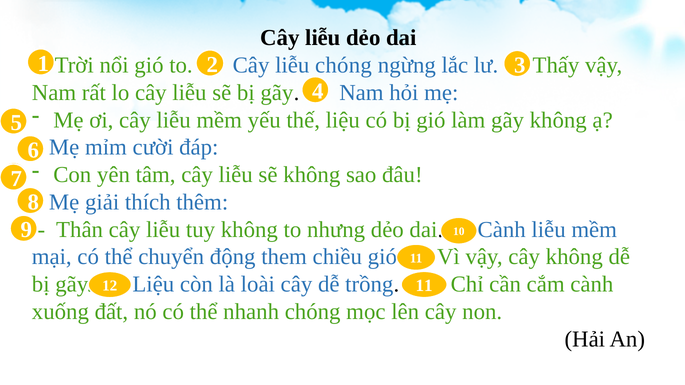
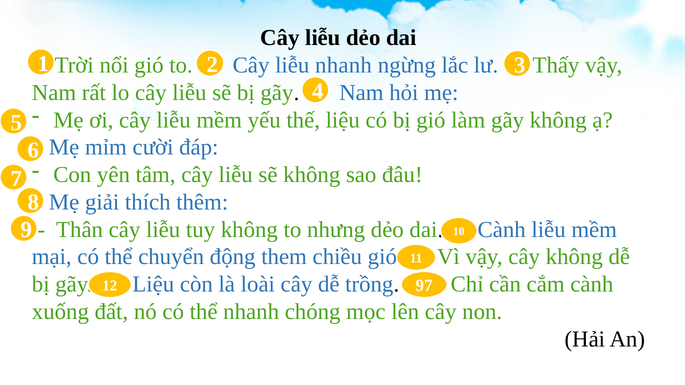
liễu chóng: chóng -> nhanh
12 11: 11 -> 97
